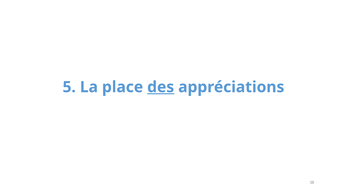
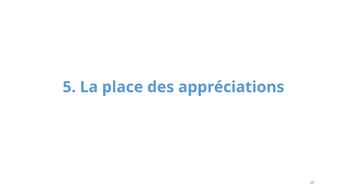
des underline: present -> none
